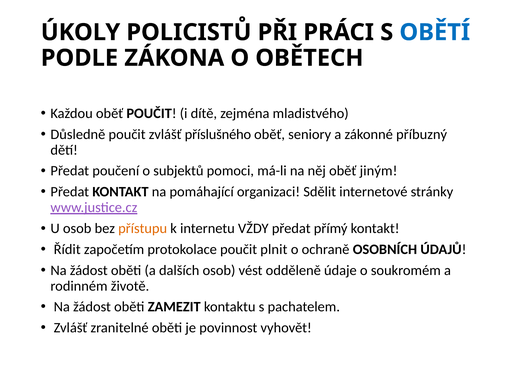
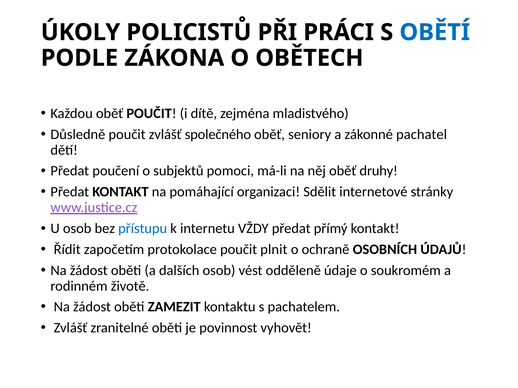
příslušného: příslušného -> společného
příbuzný: příbuzný -> pachatel
jiným: jiným -> druhy
přístupu colour: orange -> blue
